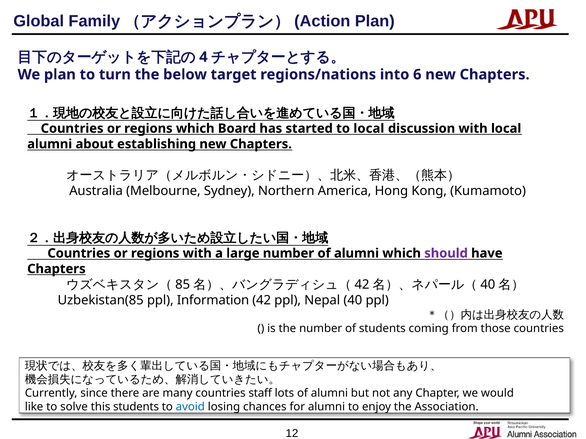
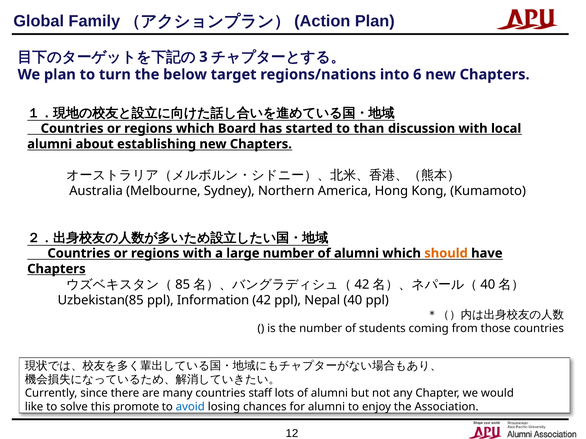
4: 4 -> 3
to local: local -> than
should colour: purple -> orange
this students: students -> promote
